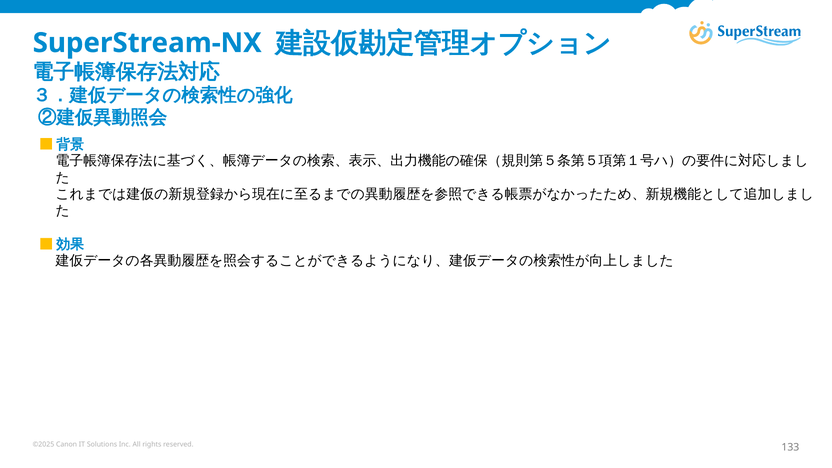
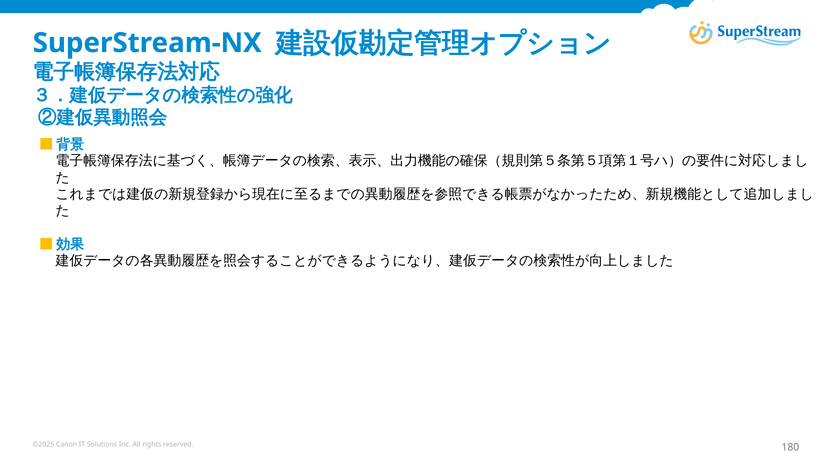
133: 133 -> 180
